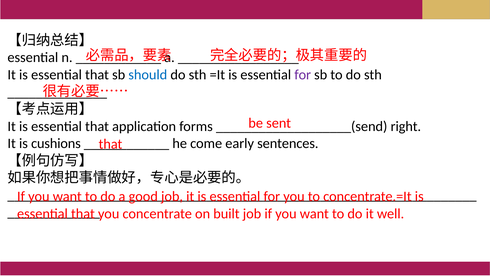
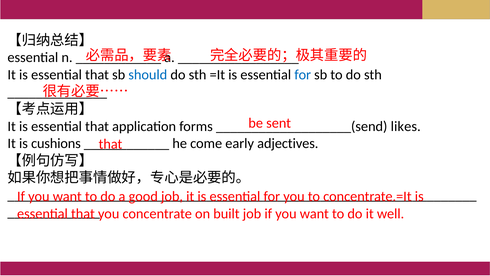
for at (303, 75) colour: purple -> blue
right: right -> likes
sentences: sentences -> adjectives
